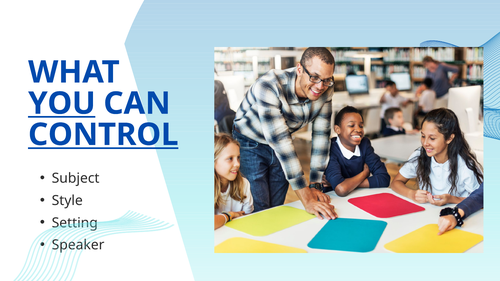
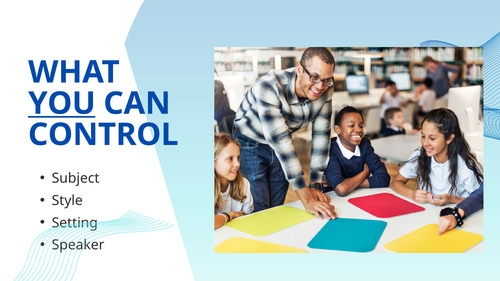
CONTROL underline: present -> none
